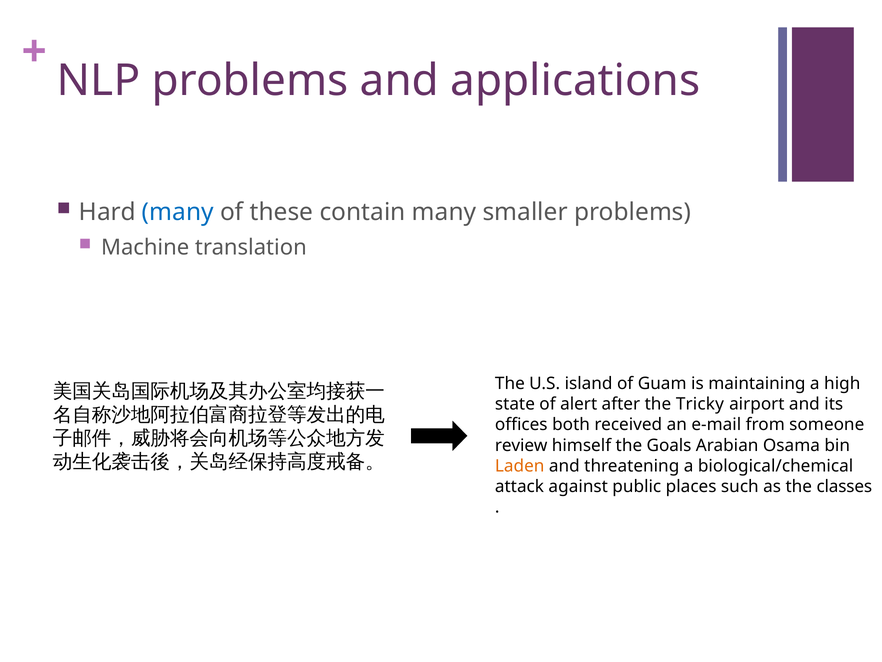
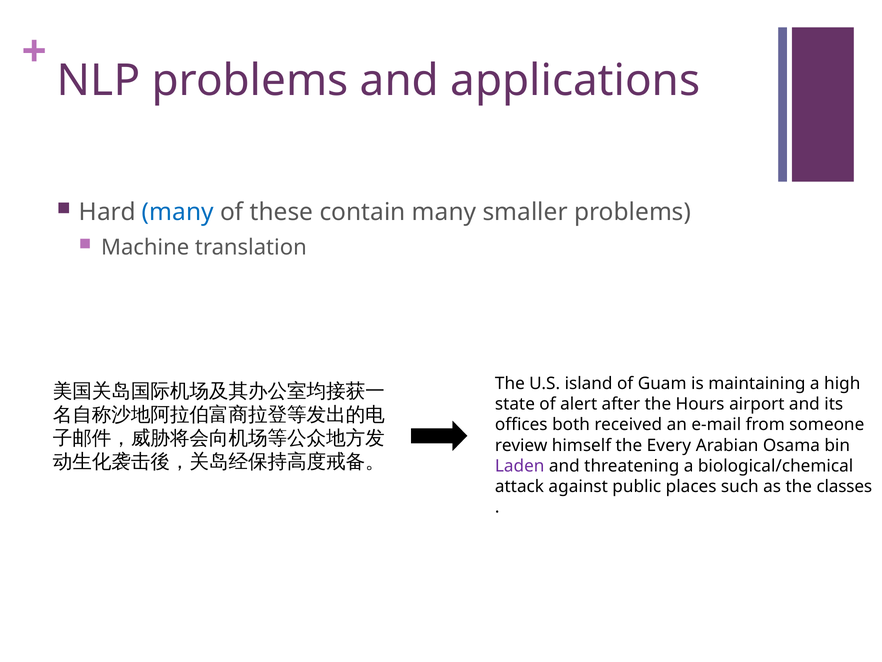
Tricky: Tricky -> Hours
Goals: Goals -> Every
Laden colour: orange -> purple
